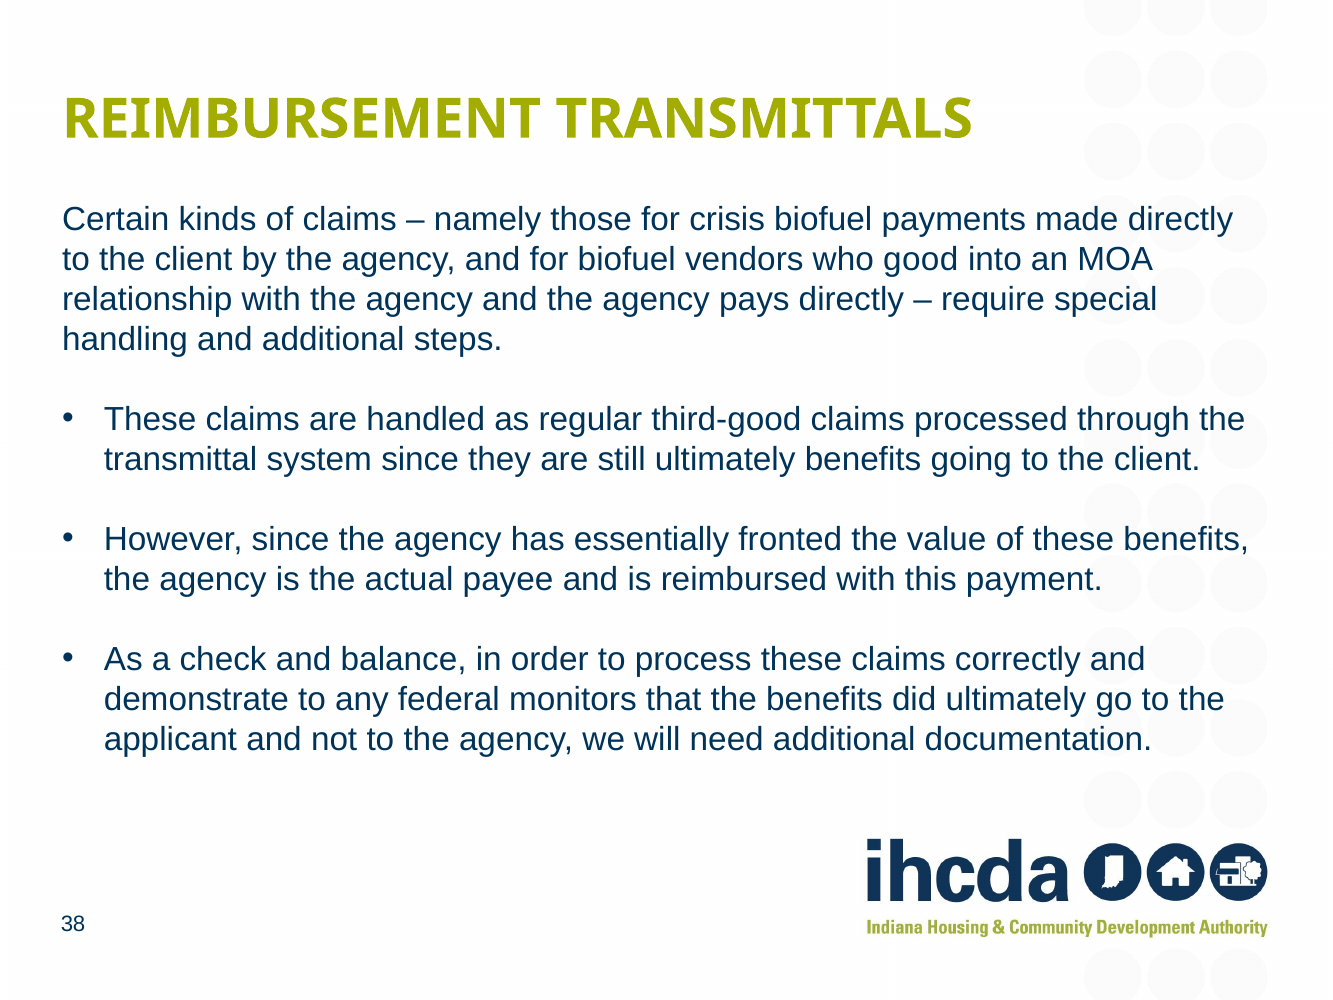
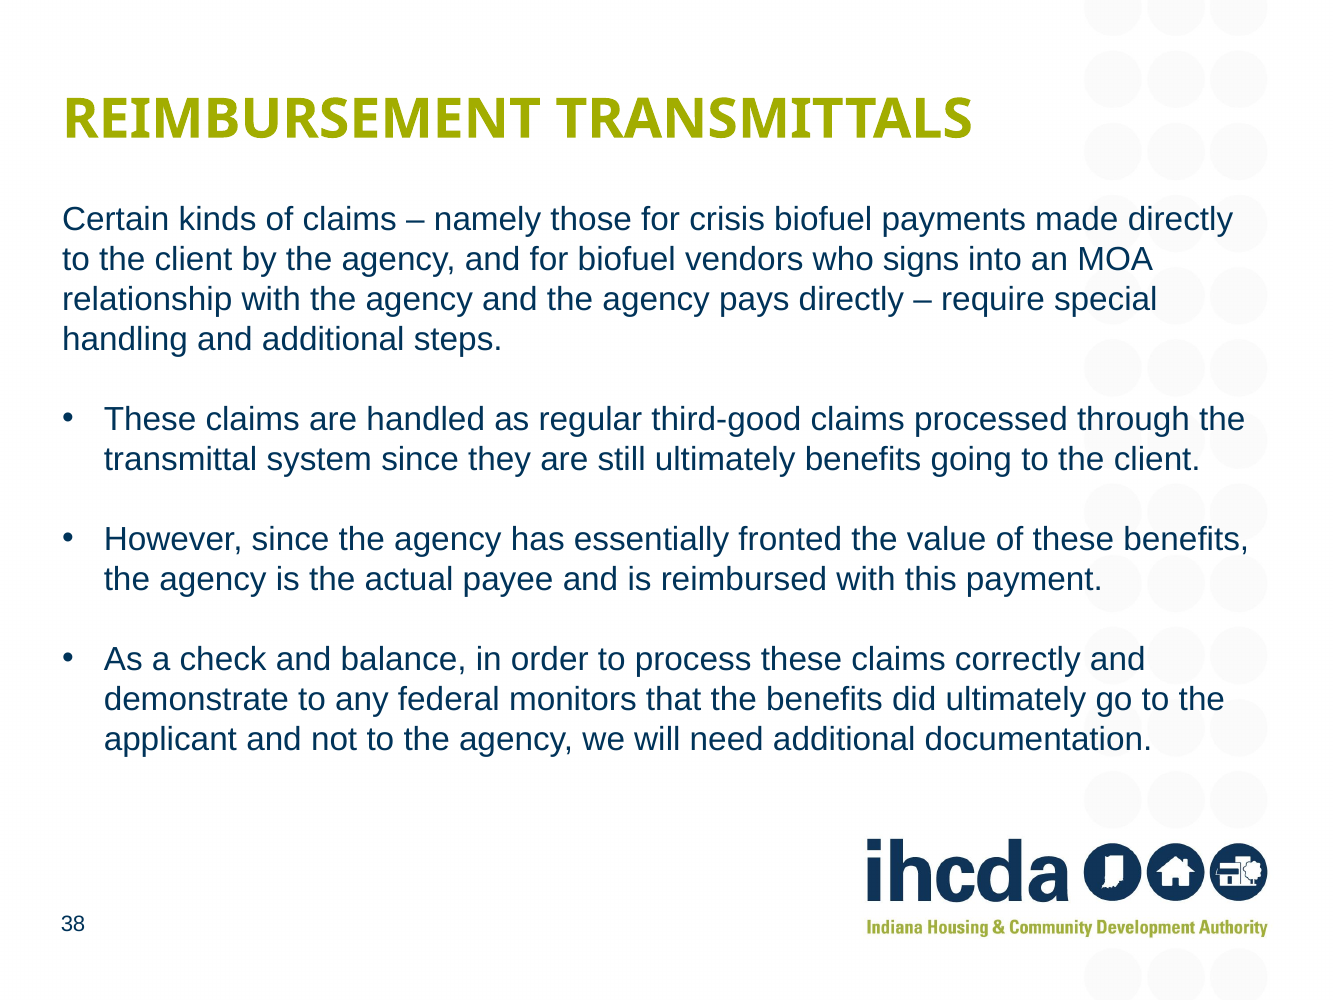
good: good -> signs
